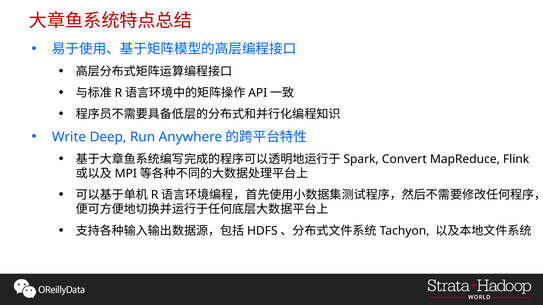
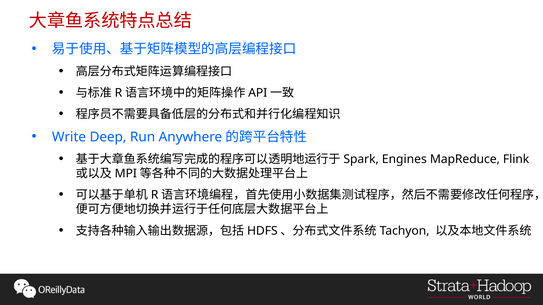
Convert: Convert -> Engines
